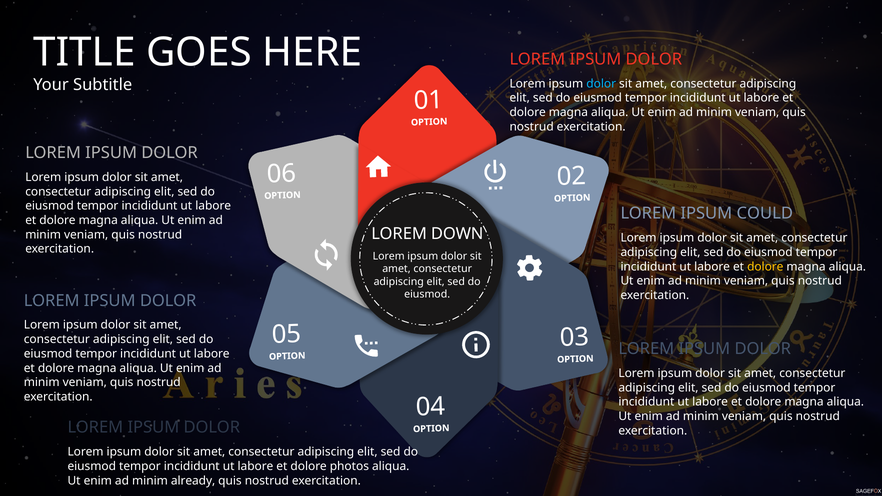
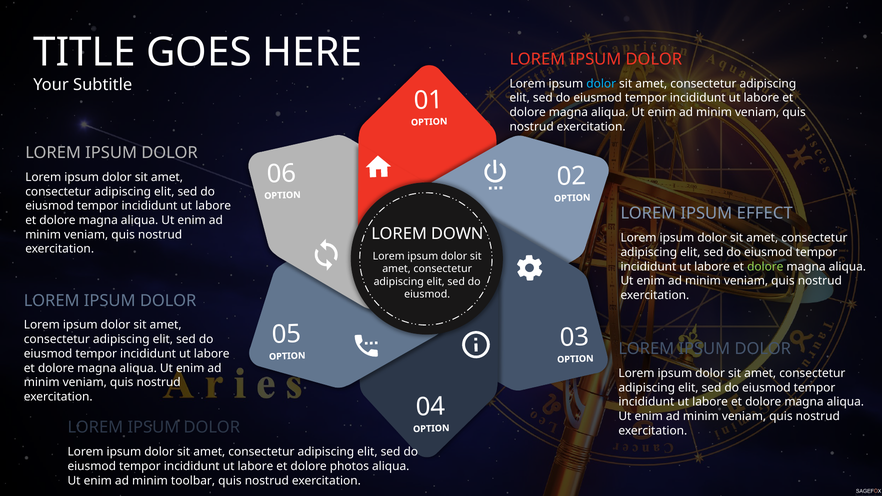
COULD: COULD -> EFFECT
dolore at (765, 267) colour: yellow -> light green
already: already -> toolbar
